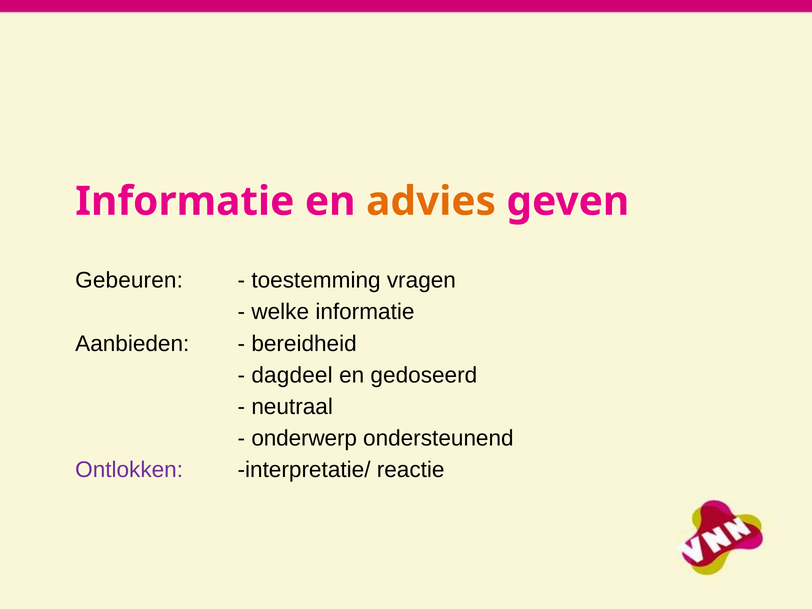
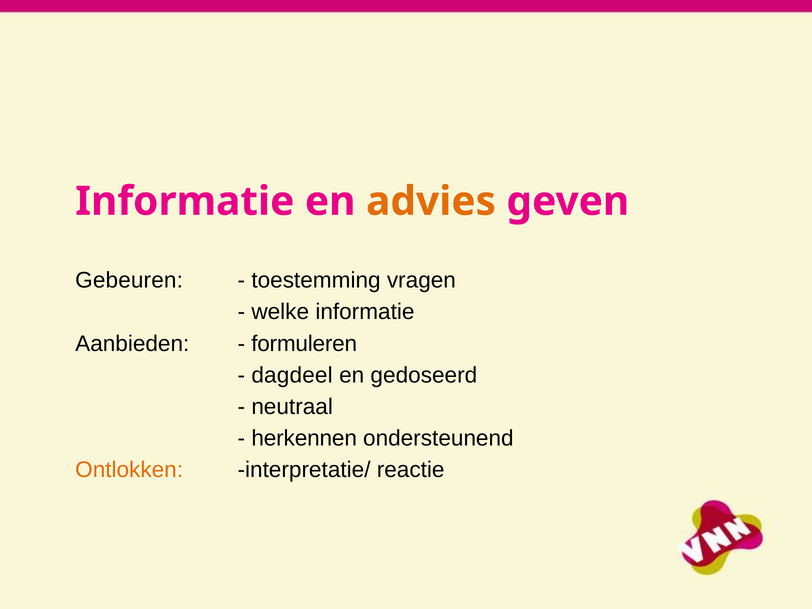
bereidheid: bereidheid -> formuleren
onderwerp: onderwerp -> herkennen
Ontlokken colour: purple -> orange
